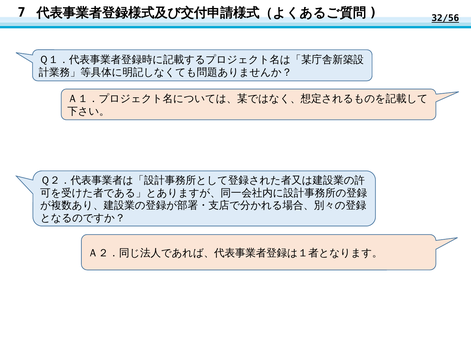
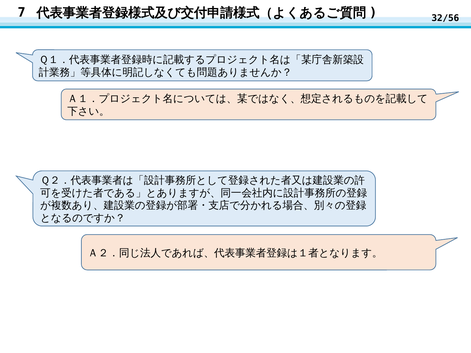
32/56 underline: present -> none
